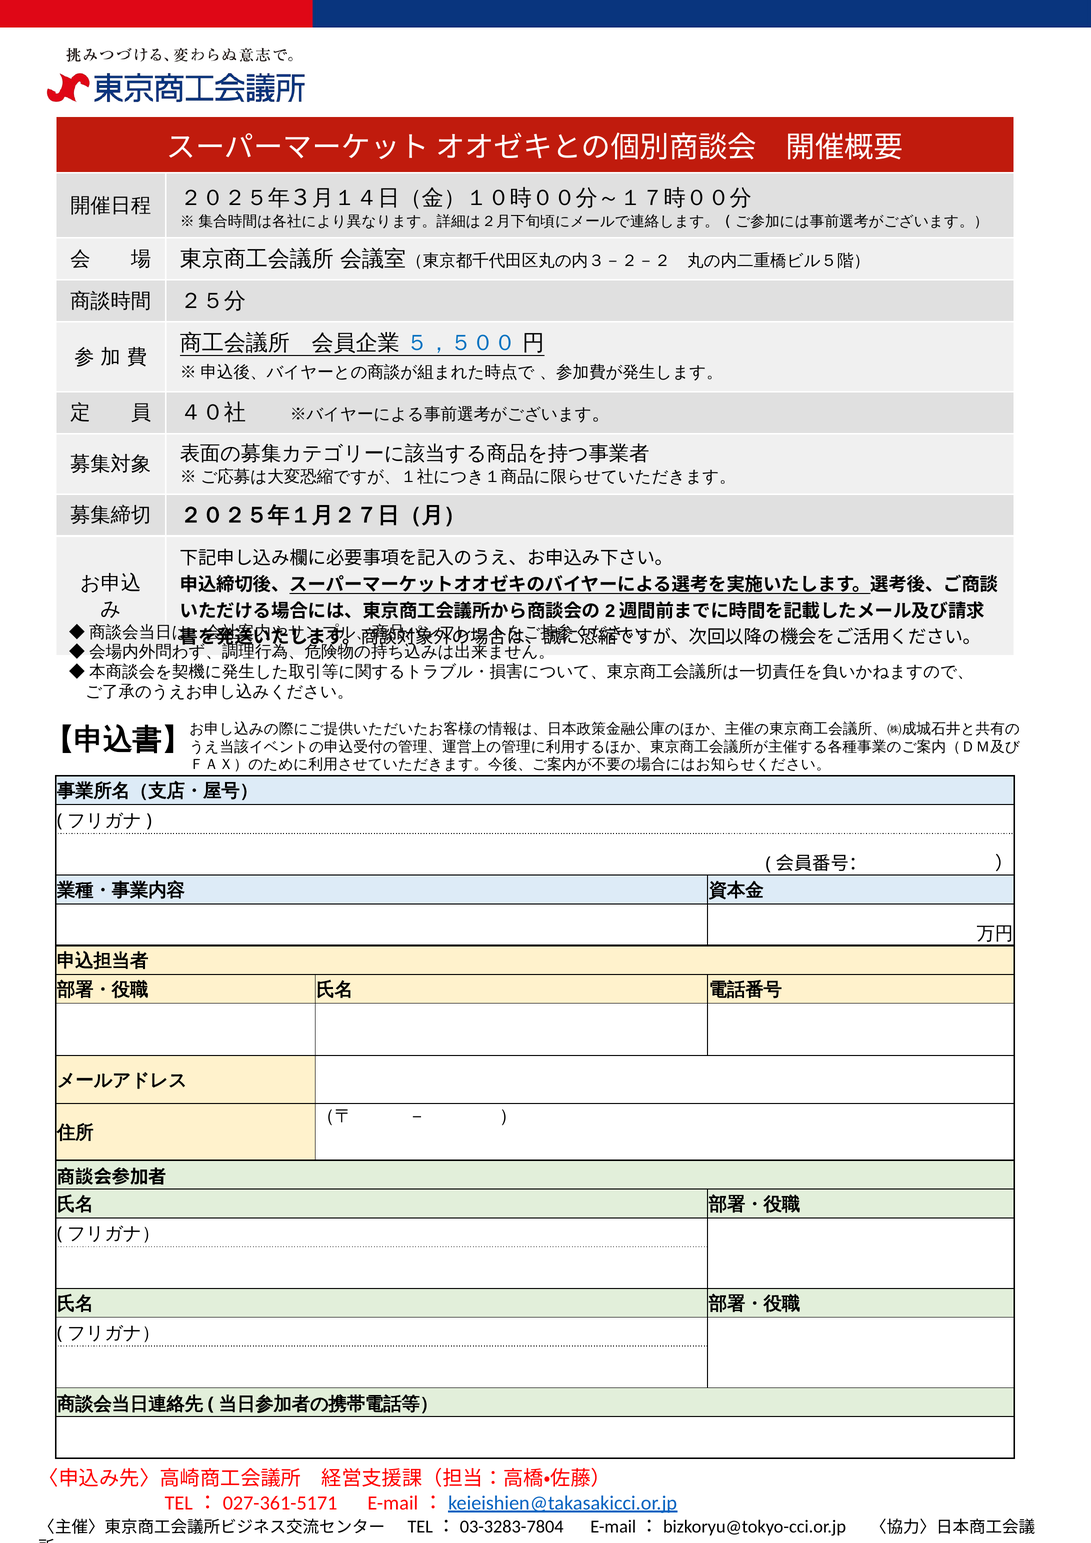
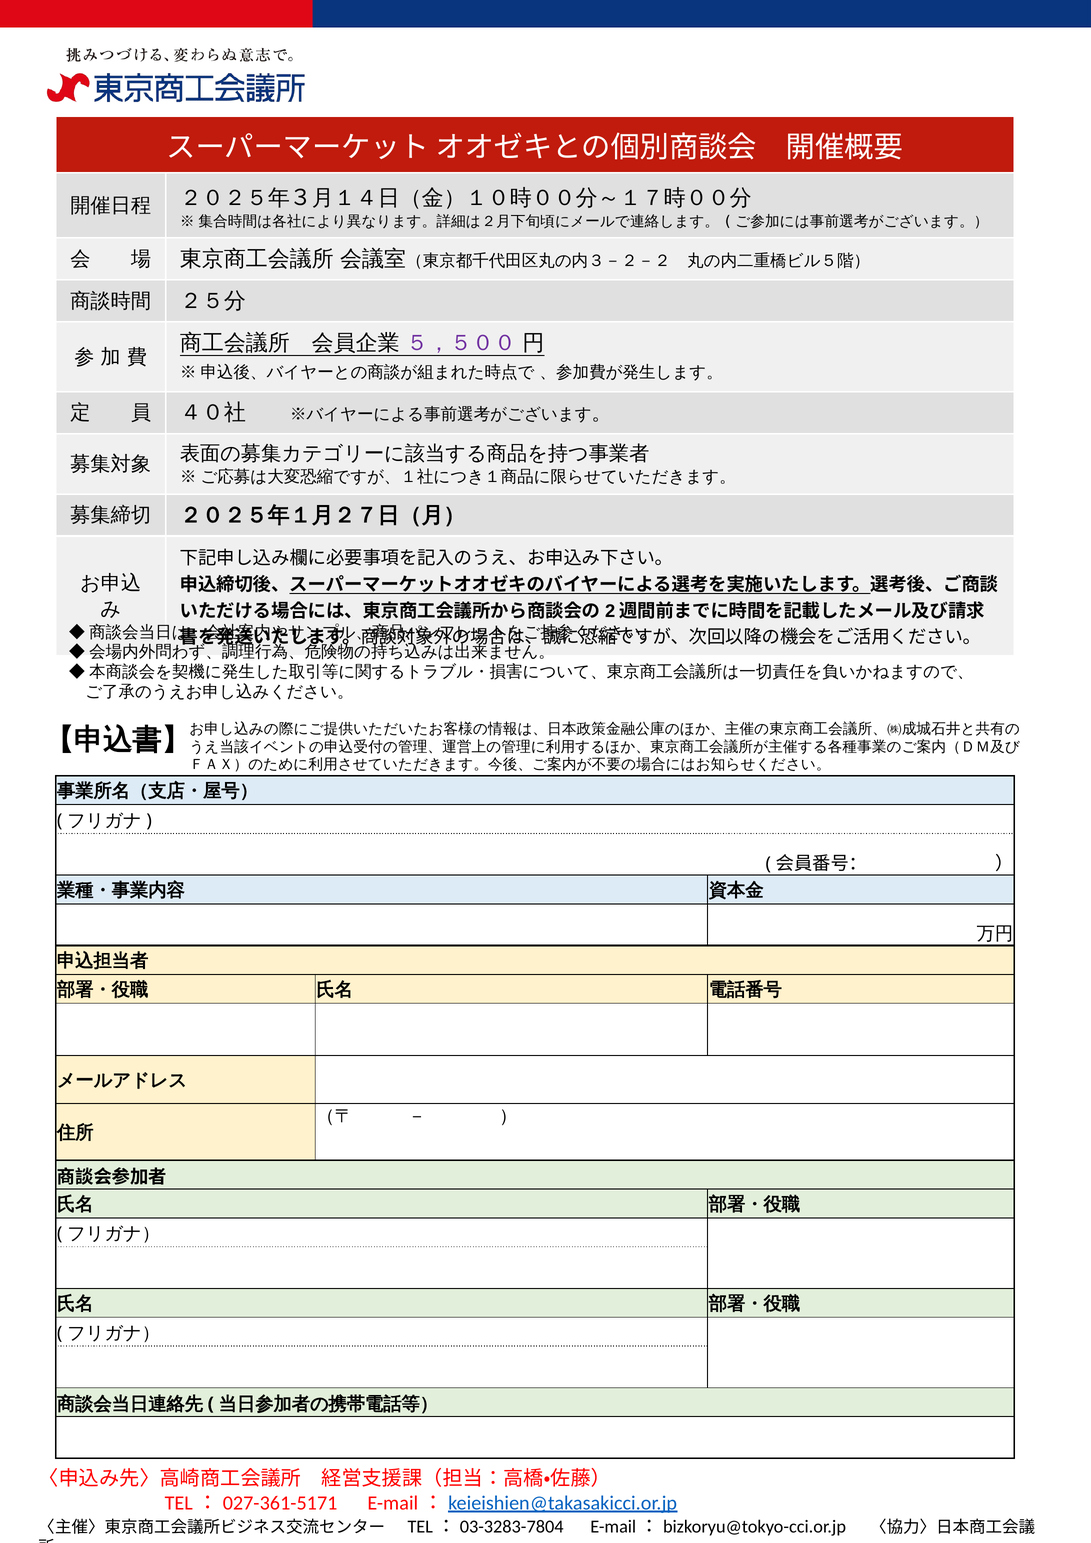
５，５００ colour: blue -> purple
